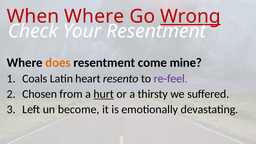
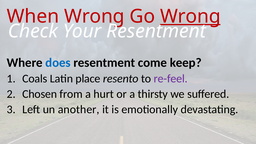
When Where: Where -> Wrong
does colour: orange -> blue
mine: mine -> keep
heart: heart -> place
hurt underline: present -> none
become: become -> another
